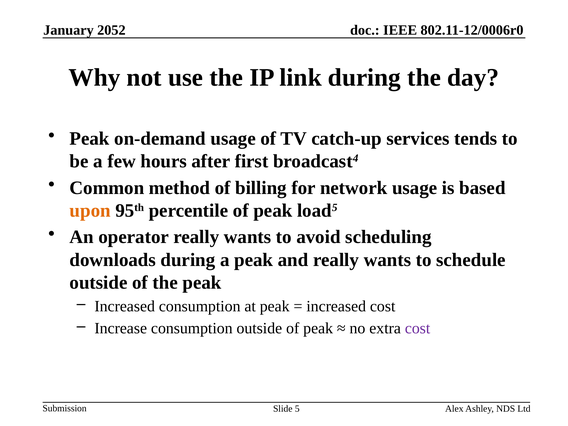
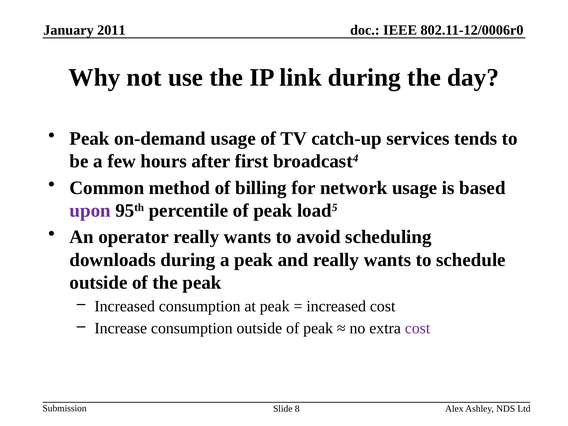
2052: 2052 -> 2011
upon colour: orange -> purple
5: 5 -> 8
